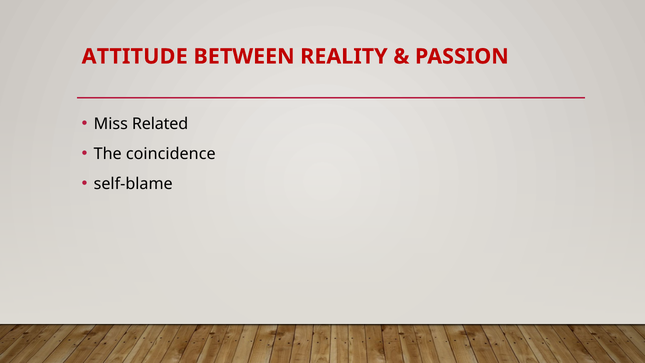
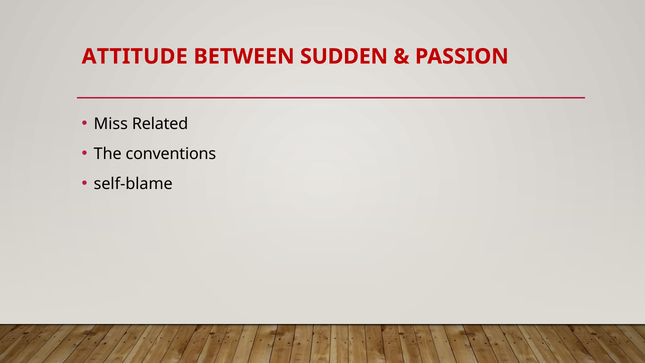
REALITY: REALITY -> SUDDEN
coincidence: coincidence -> conventions
